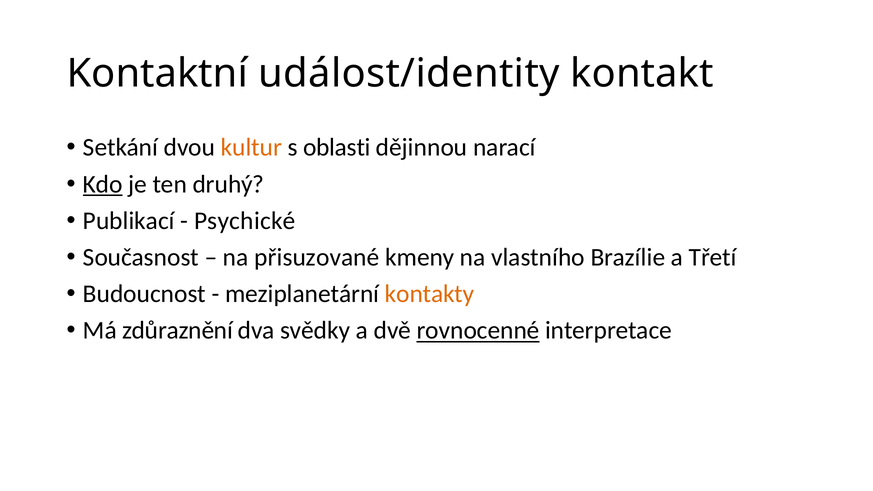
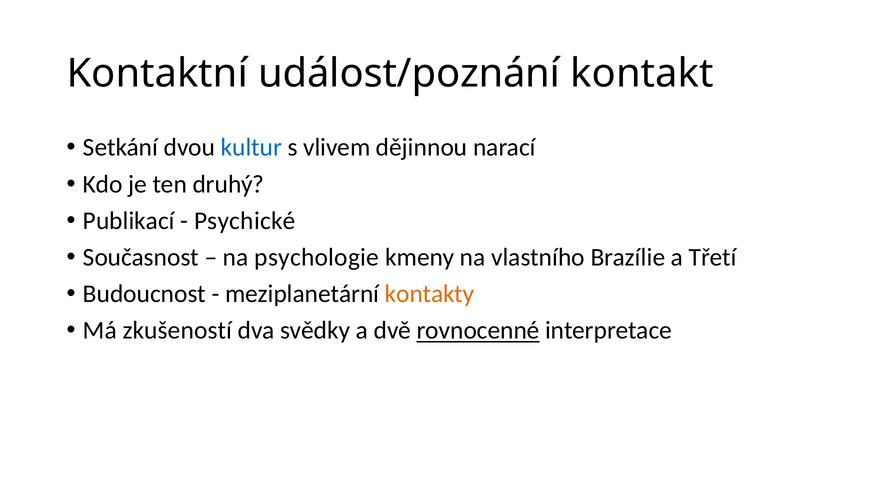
událost/identity: událost/identity -> událost/poznání
kultur colour: orange -> blue
oblasti: oblasti -> vlivem
Kdo underline: present -> none
přisuzované: přisuzované -> psychologie
zdůraznění: zdůraznění -> zkušeností
